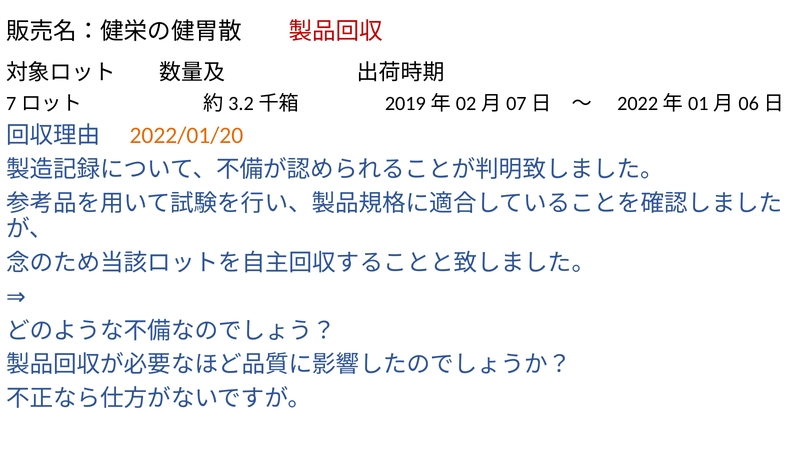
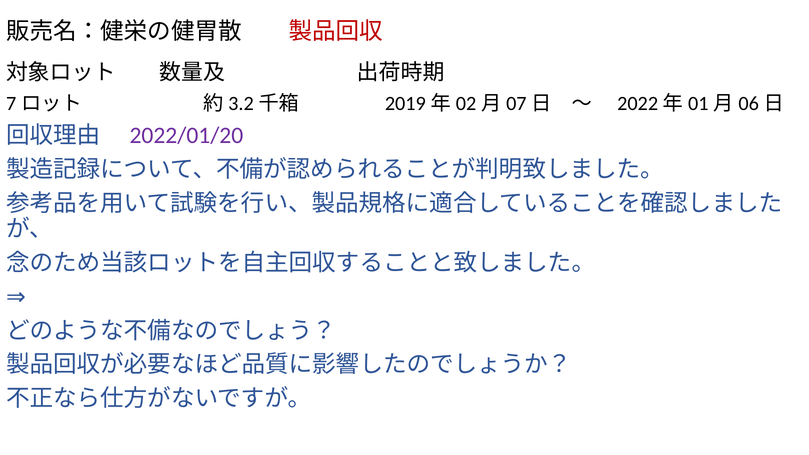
2022/01/20 colour: orange -> purple
